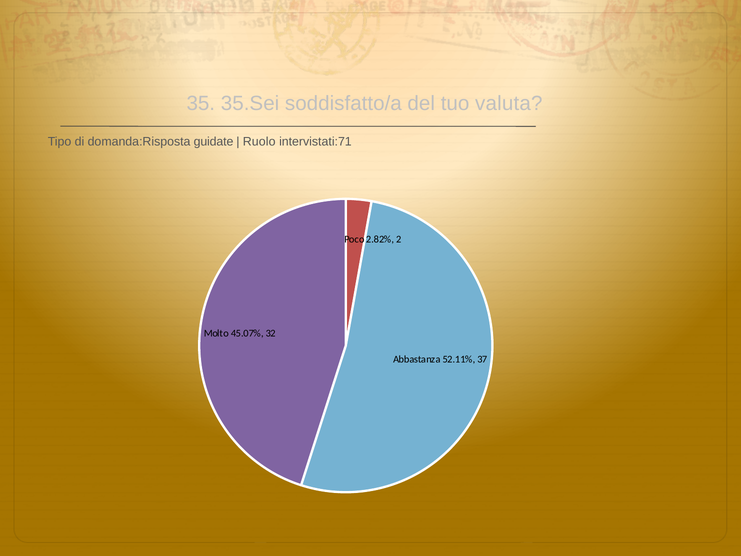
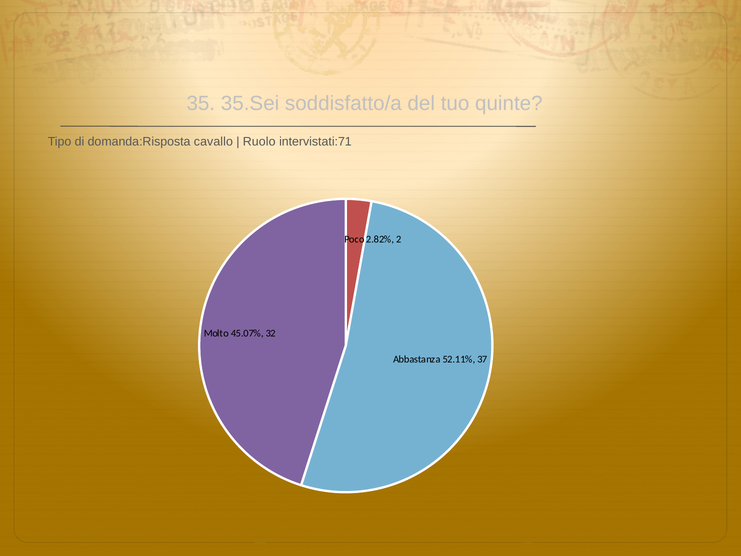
valuta: valuta -> quinte
guidate: guidate -> cavallo
